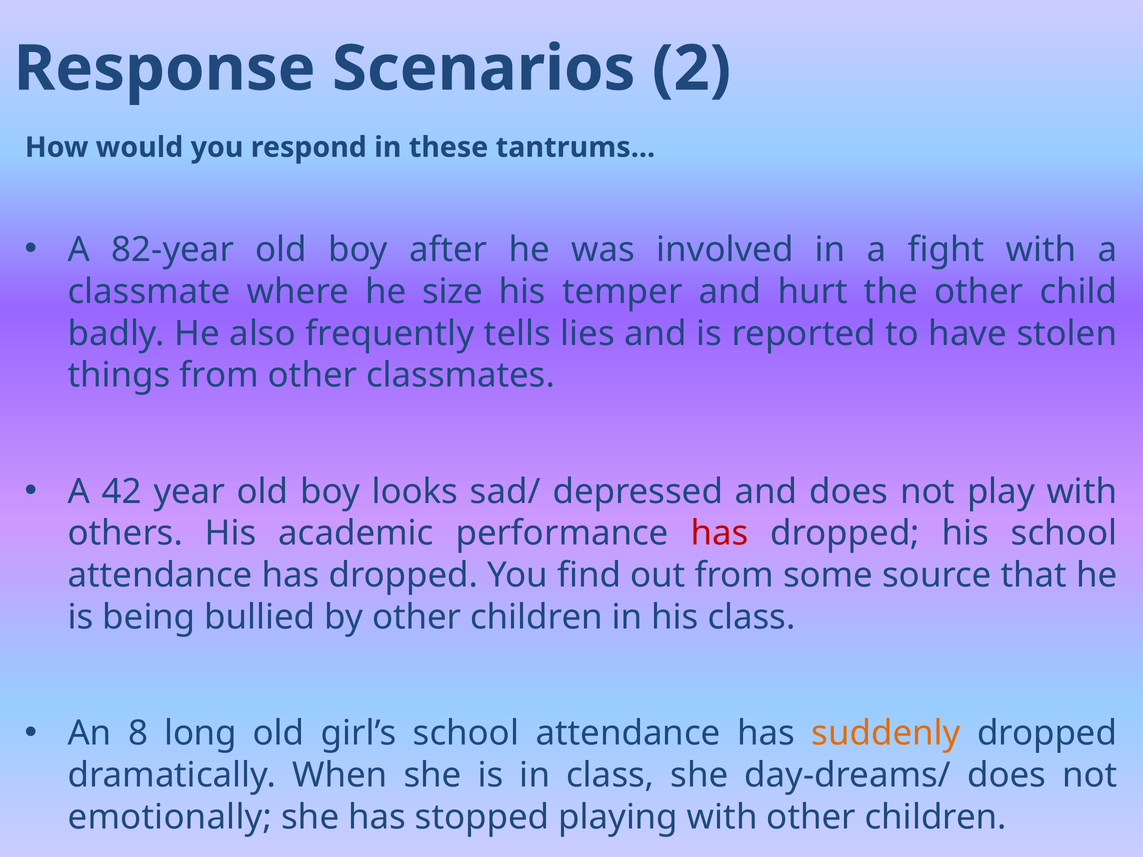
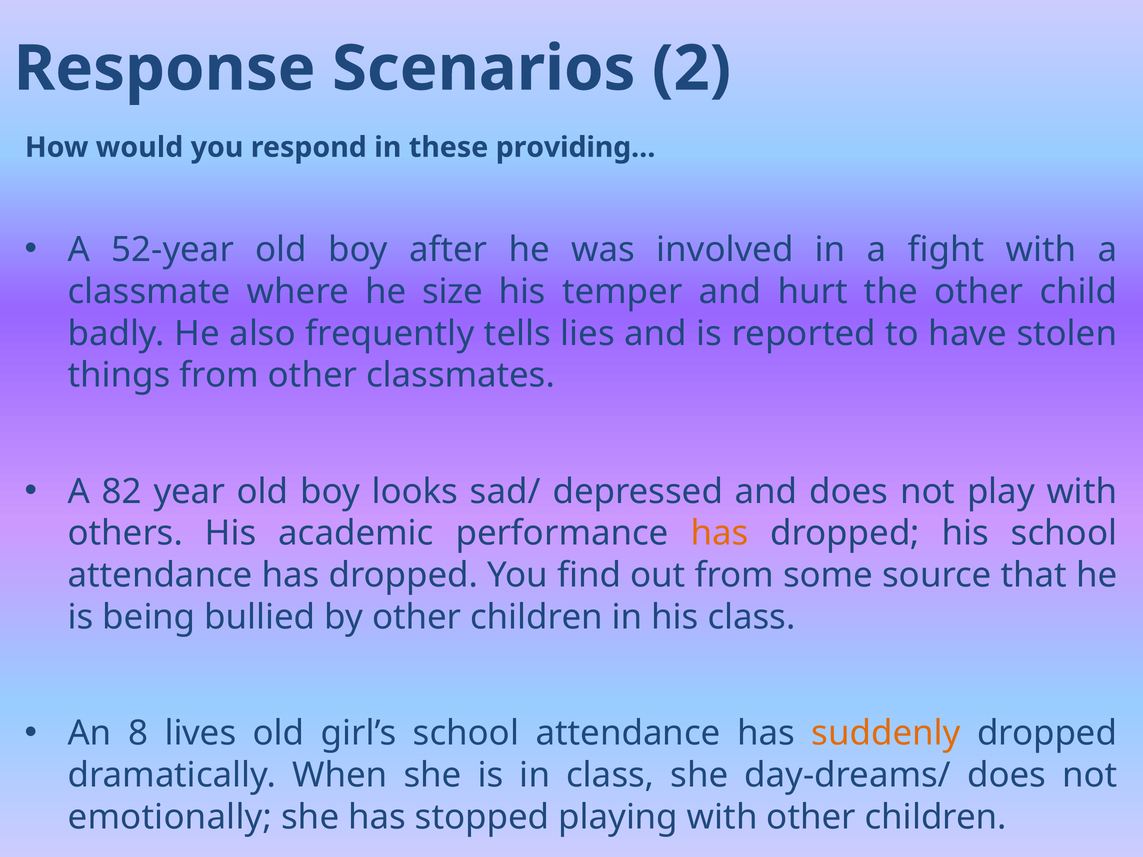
tantrums…: tantrums… -> providing…
82-year: 82-year -> 52-year
42: 42 -> 82
has at (719, 534) colour: red -> orange
long: long -> lives
